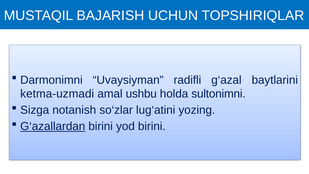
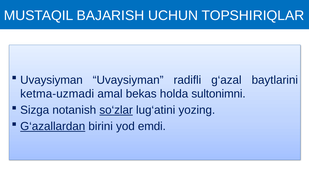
Darmonimni at (51, 80): Darmonimni -> Uvaysiyman
ushbu: ushbu -> bekas
so‘zlar underline: none -> present
yod birini: birini -> emdi
